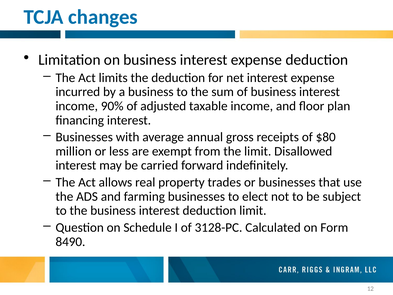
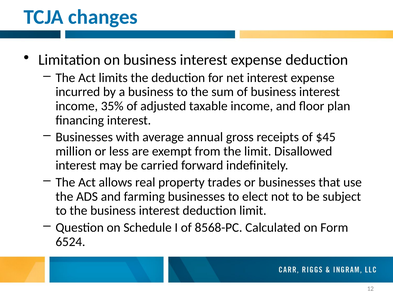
90%: 90% -> 35%
$80: $80 -> $45
3128-PC: 3128-PC -> 8568-PC
8490: 8490 -> 6524
